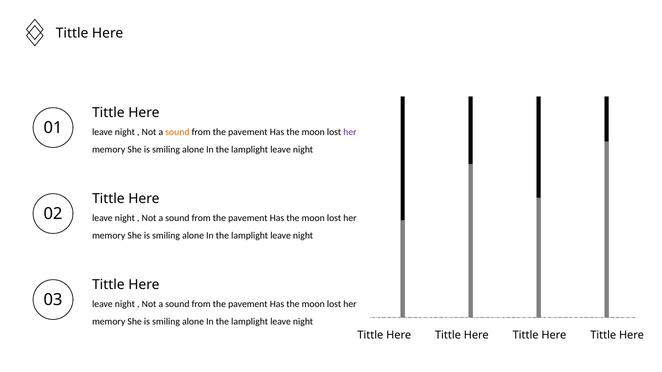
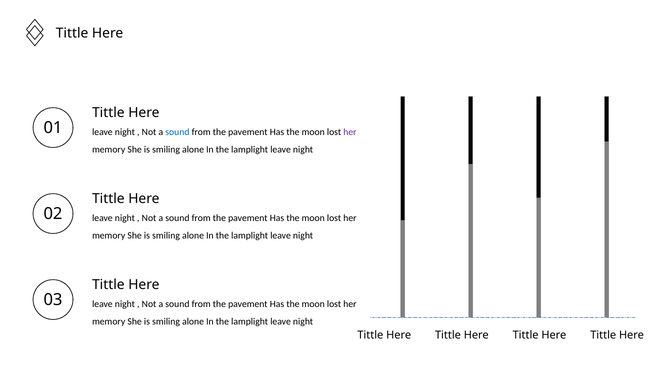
sound at (177, 132) colour: orange -> blue
